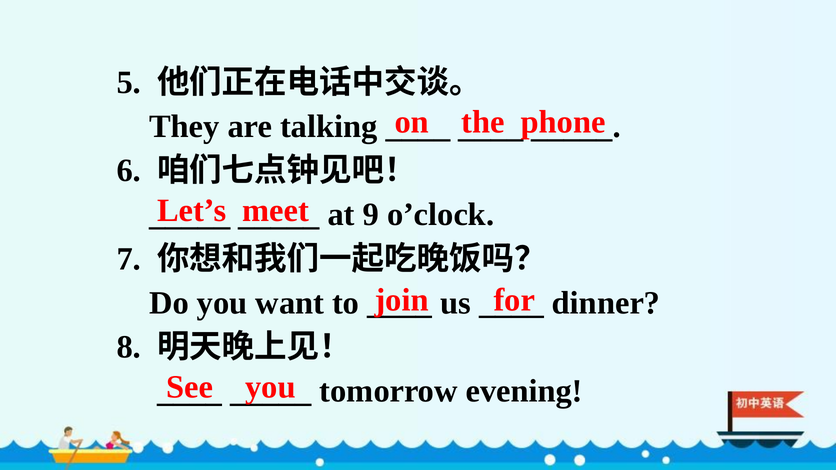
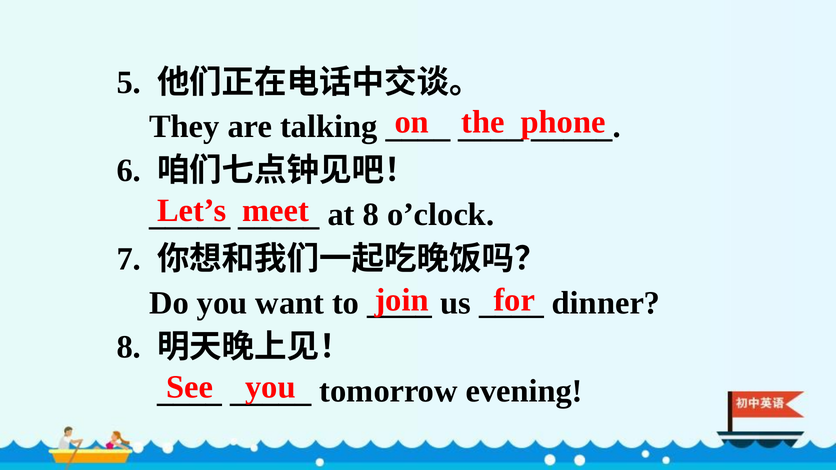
at 9: 9 -> 8
